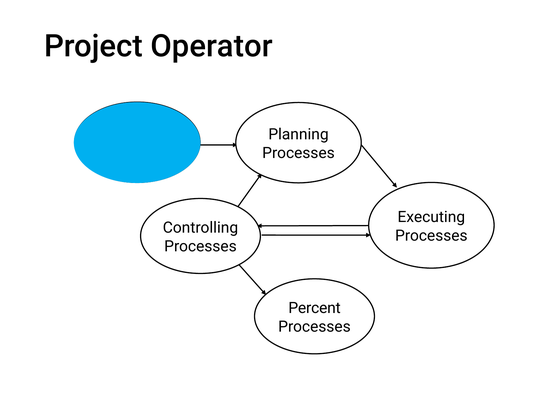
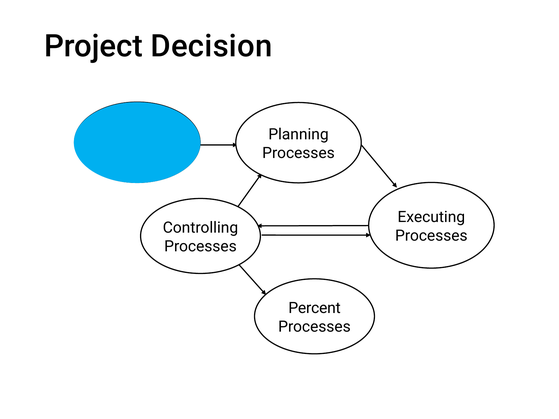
Operator: Operator -> Decision
